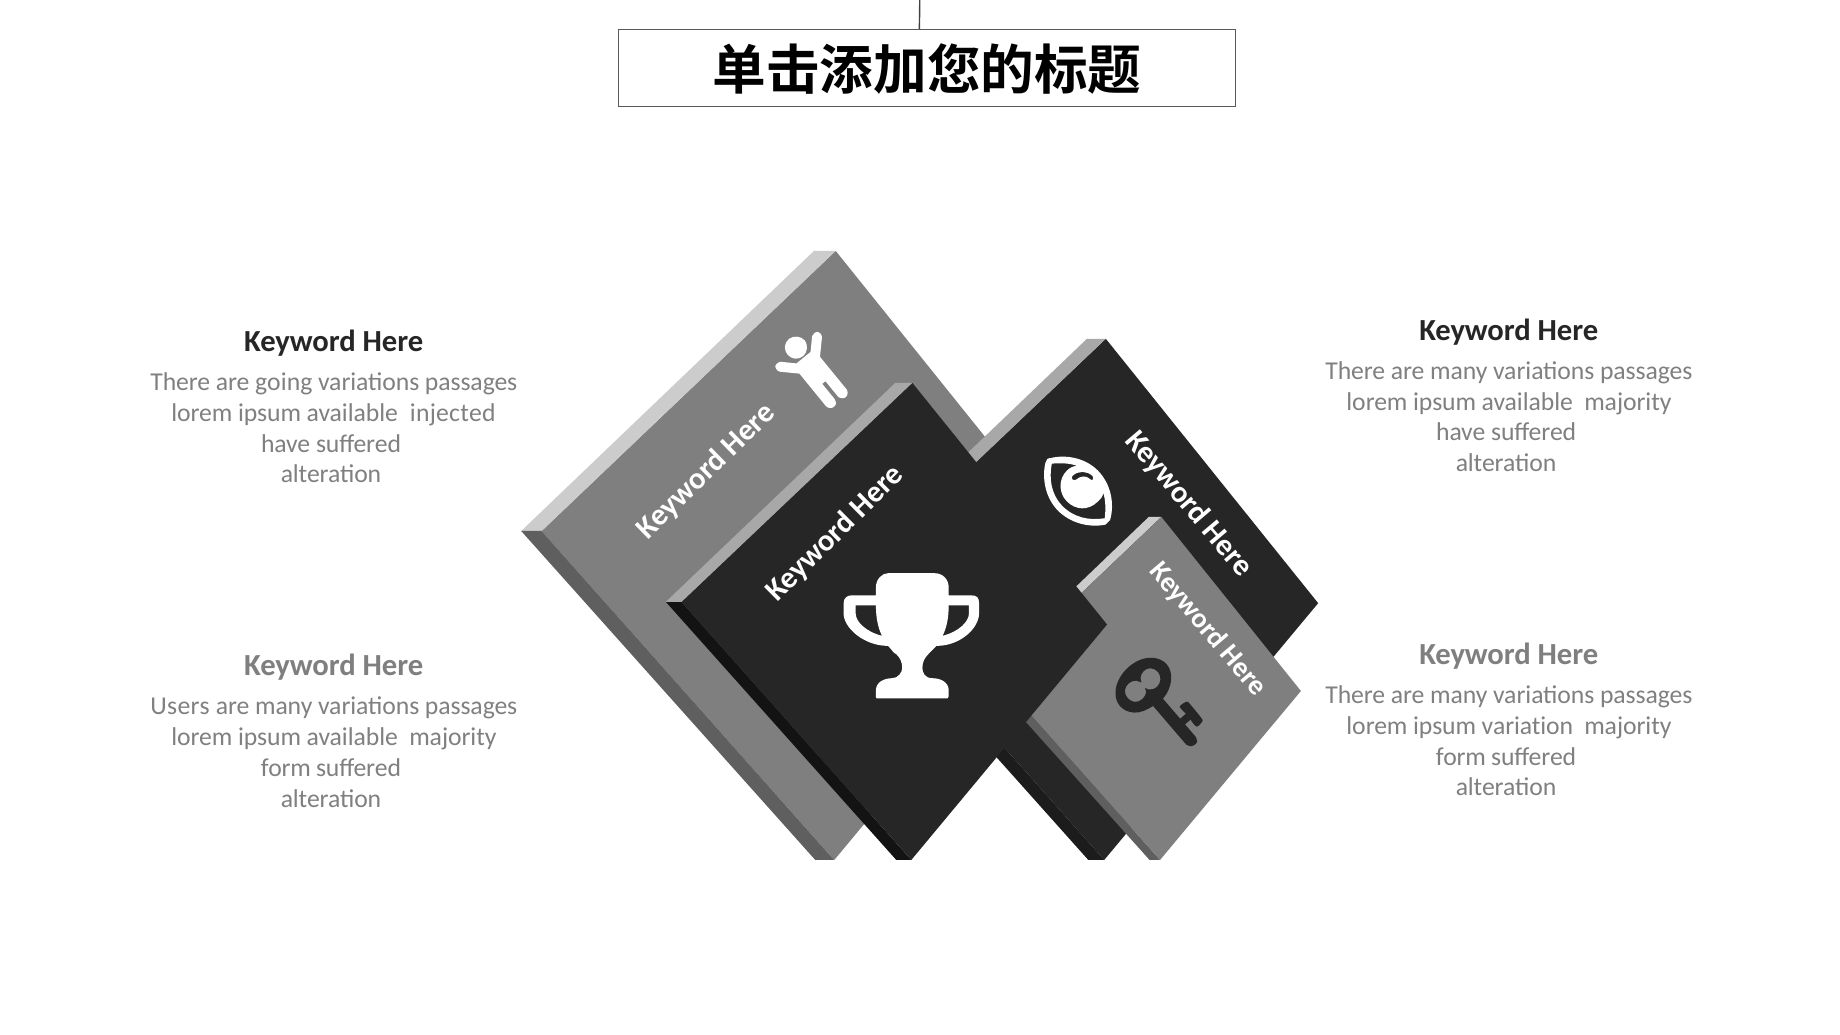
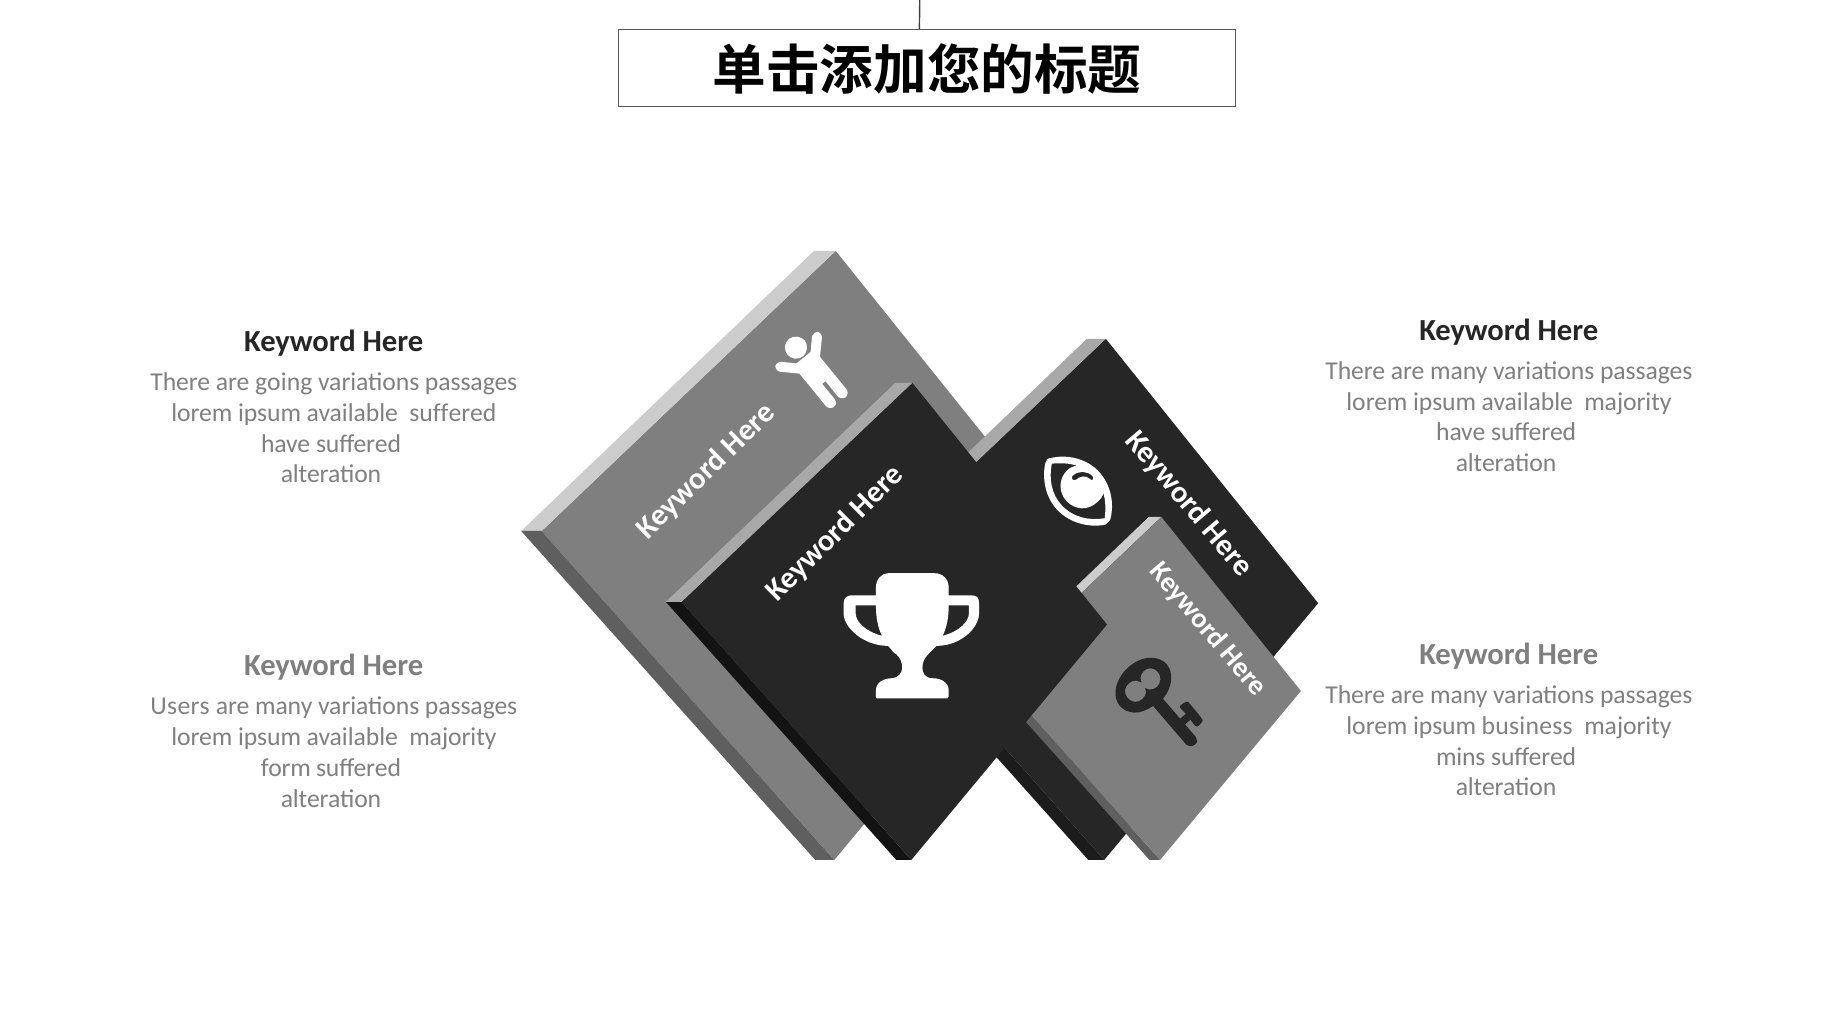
available injected: injected -> suffered
variation: variation -> business
form at (1461, 756): form -> mins
